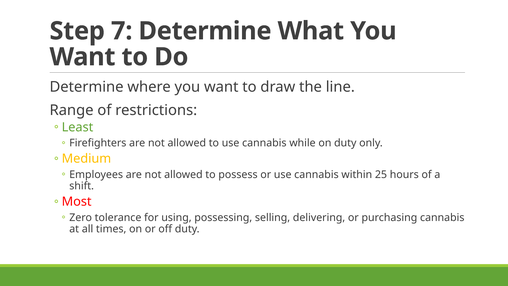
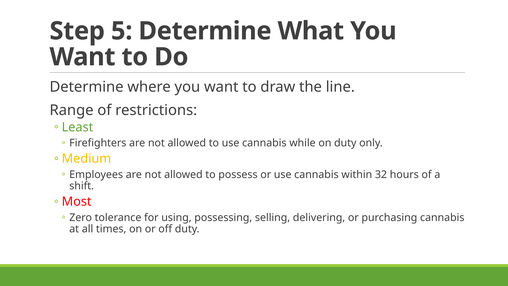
7: 7 -> 5
25: 25 -> 32
